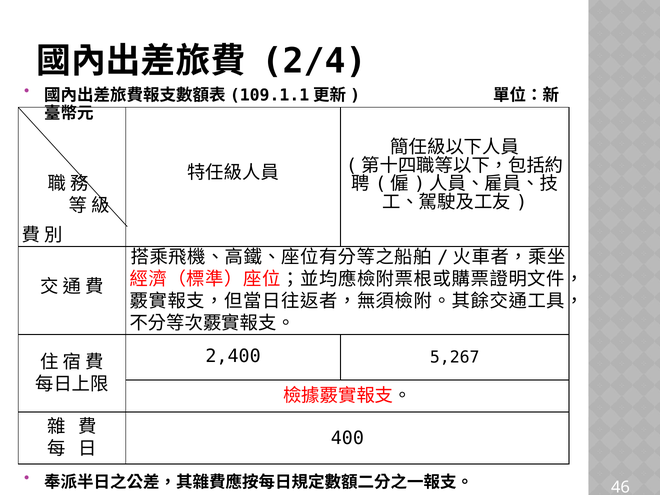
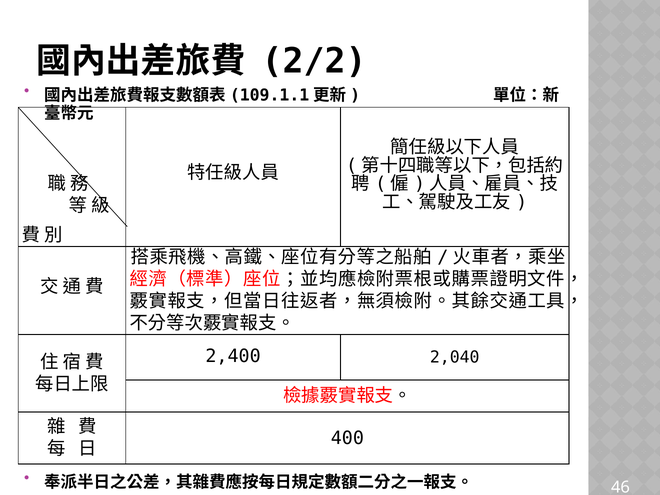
2/4: 2/4 -> 2/2
5,267: 5,267 -> 2,040
